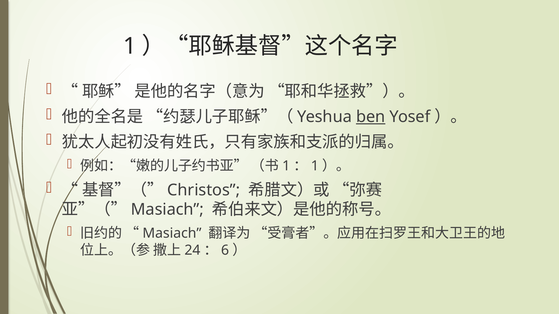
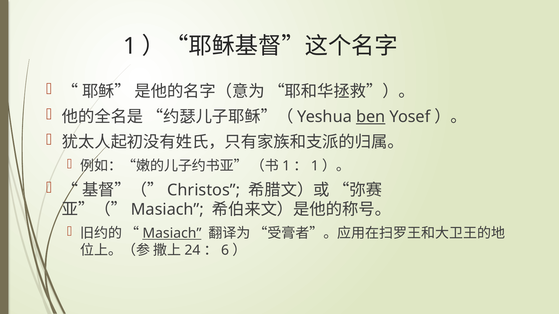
Masiach at (172, 234) underline: none -> present
